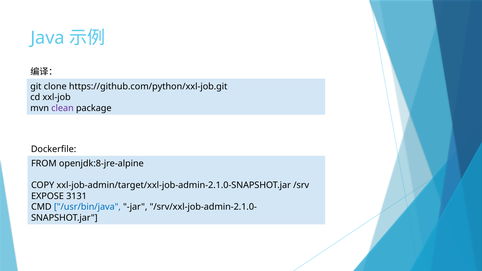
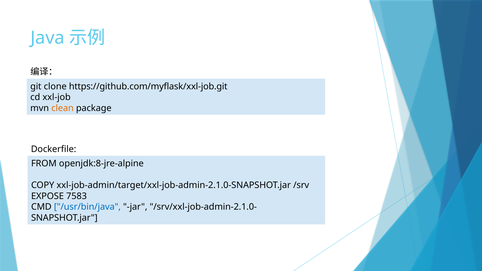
https://github.com/python/xxl-job.git: https://github.com/python/xxl-job.git -> https://github.com/myflask/xxl-job.git
clean colour: purple -> orange
3131: 3131 -> 7583
